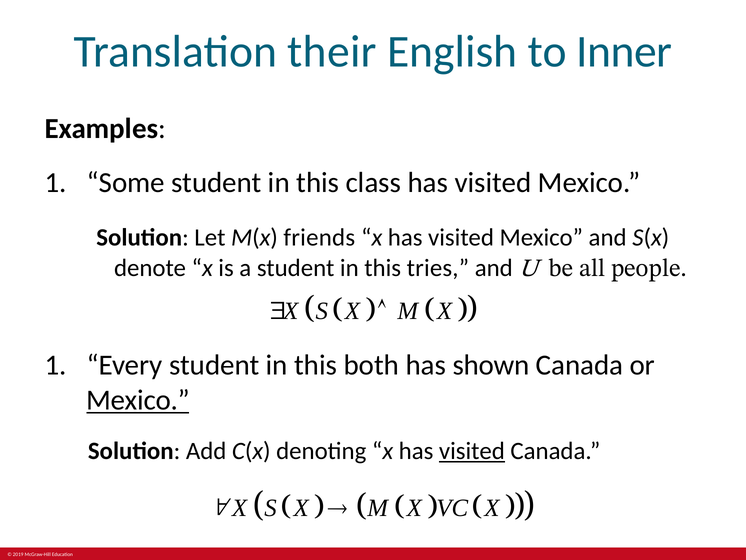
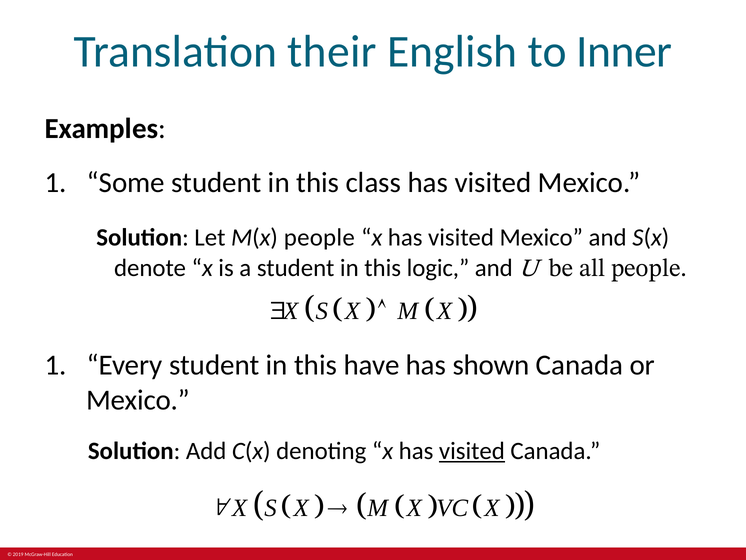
M(x friends: friends -> people
tries: tries -> logic
both: both -> have
Mexico at (138, 400) underline: present -> none
